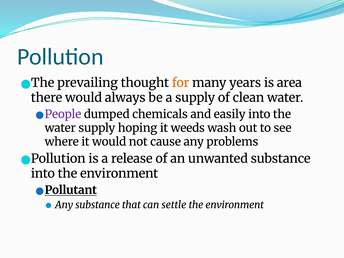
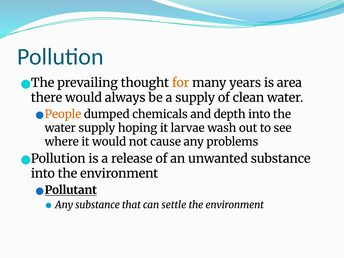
People colour: purple -> orange
easily: easily -> depth
weeds: weeds -> larvae
